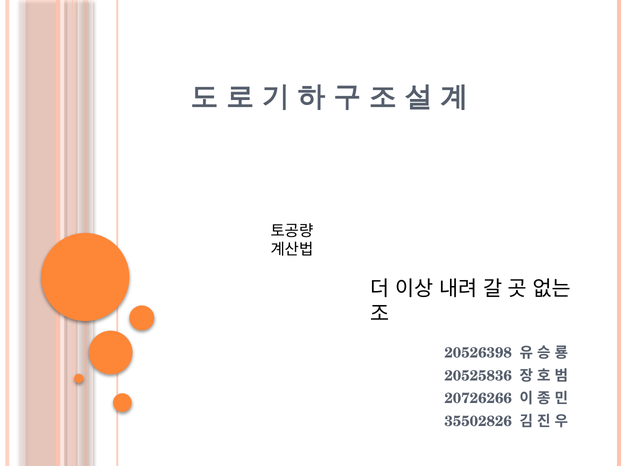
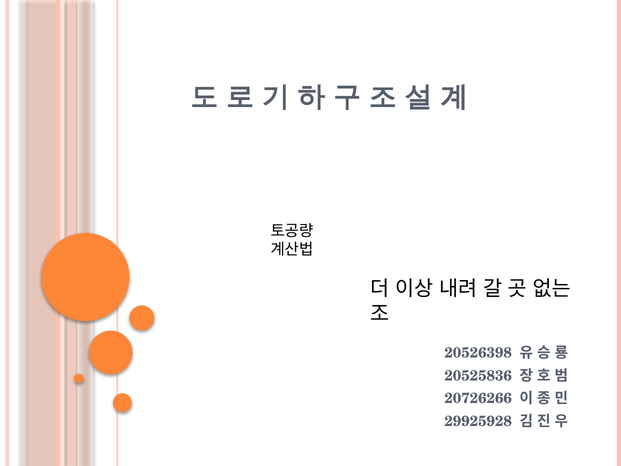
35502826: 35502826 -> 29925928
